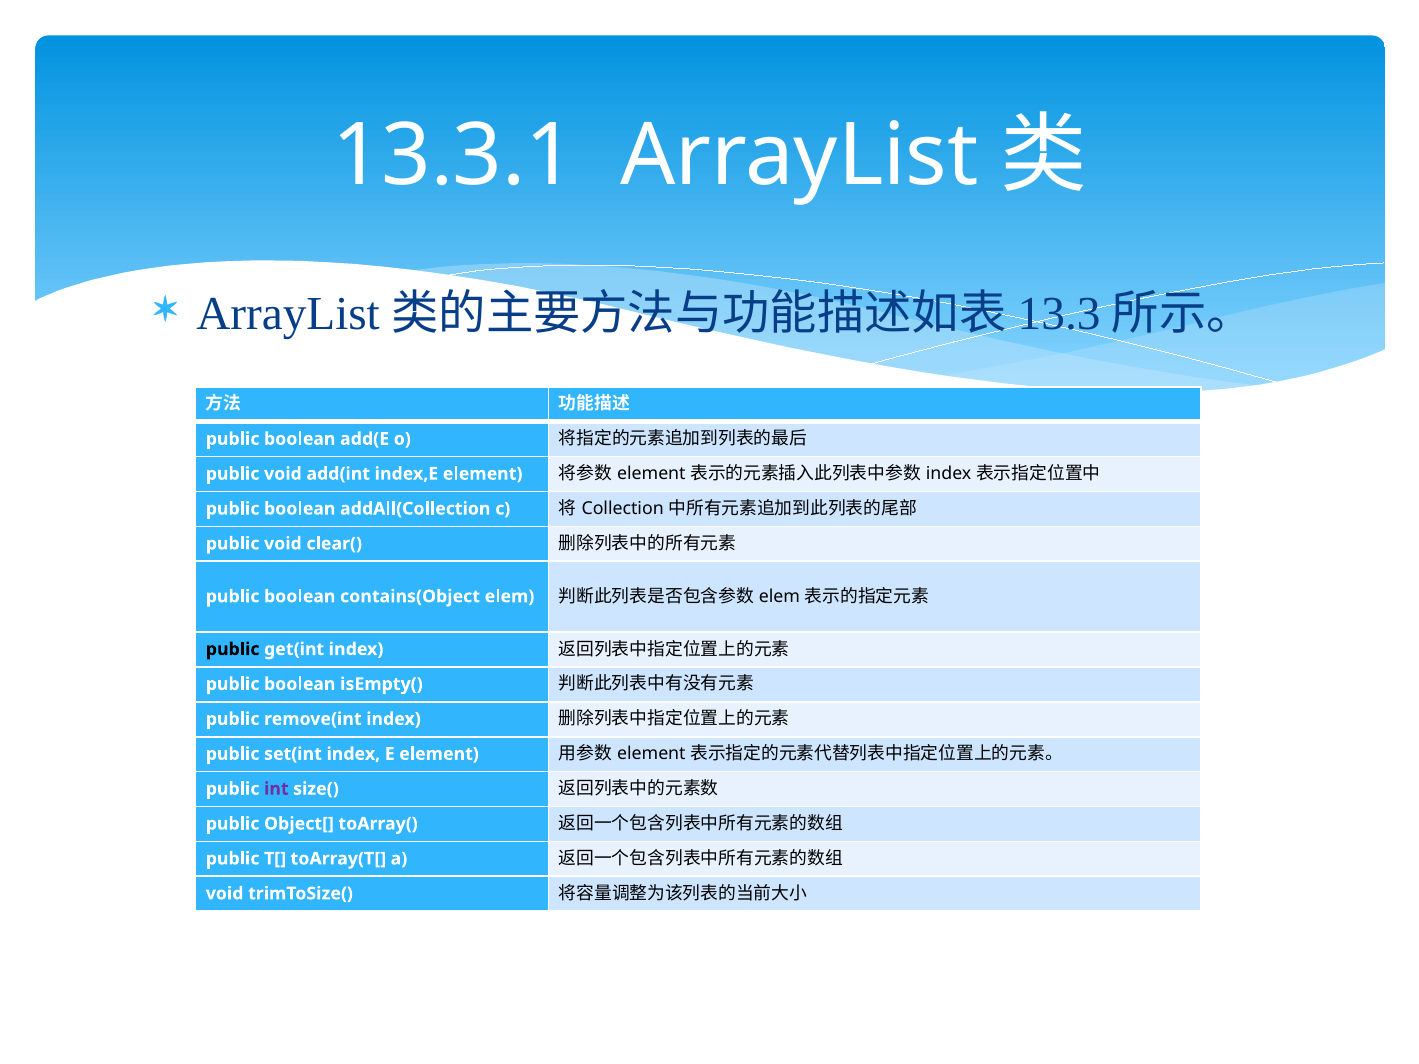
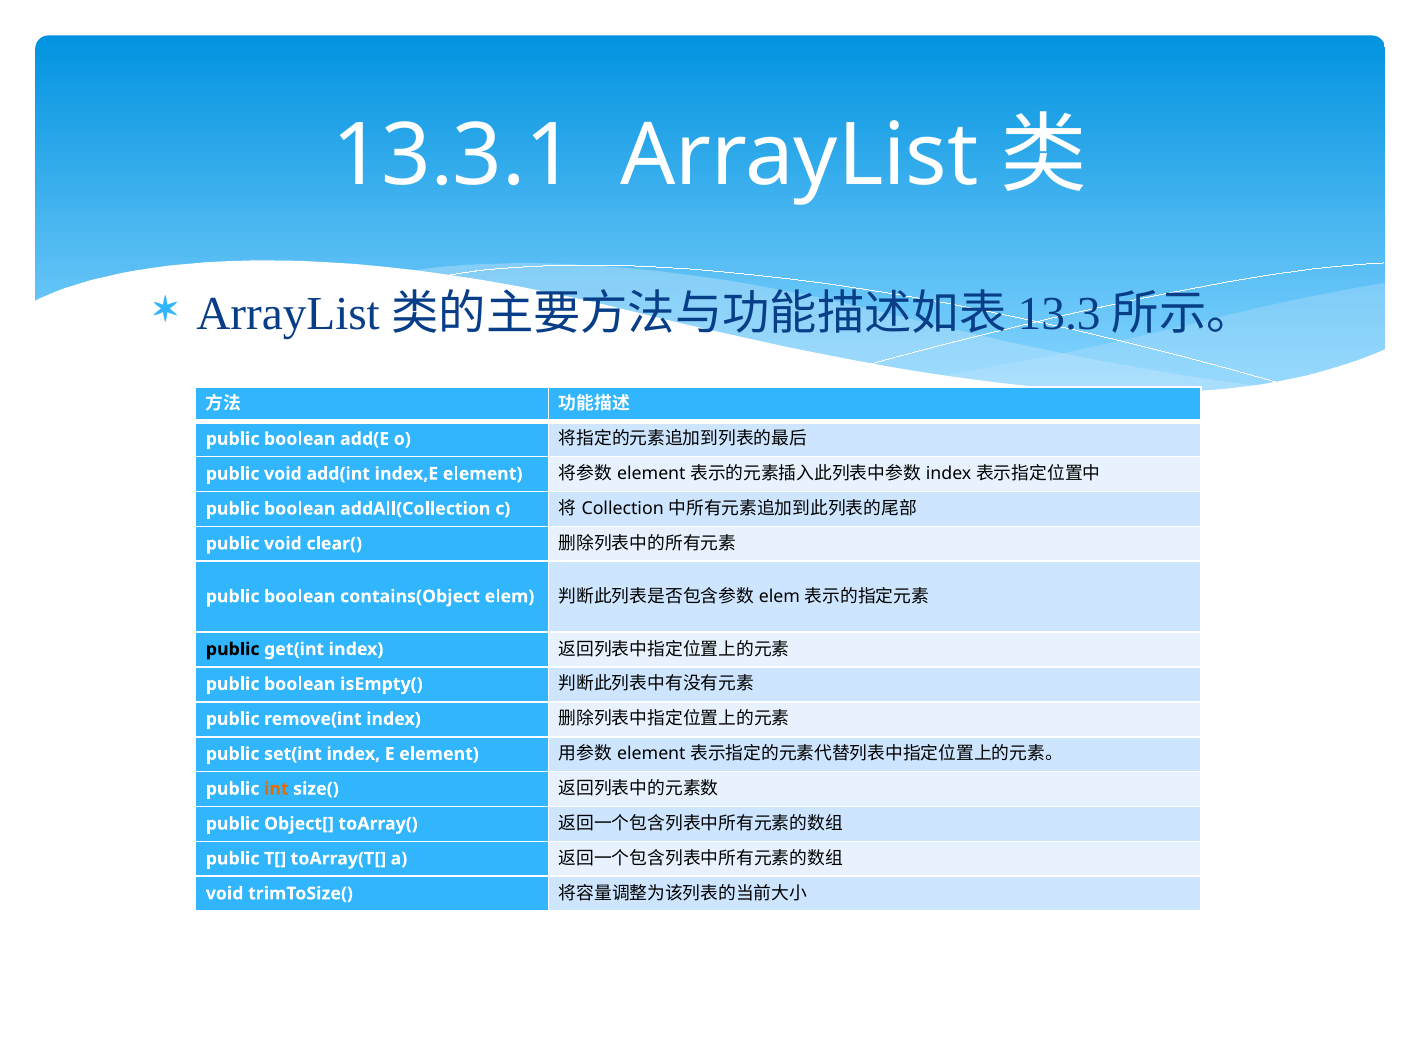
int colour: purple -> orange
